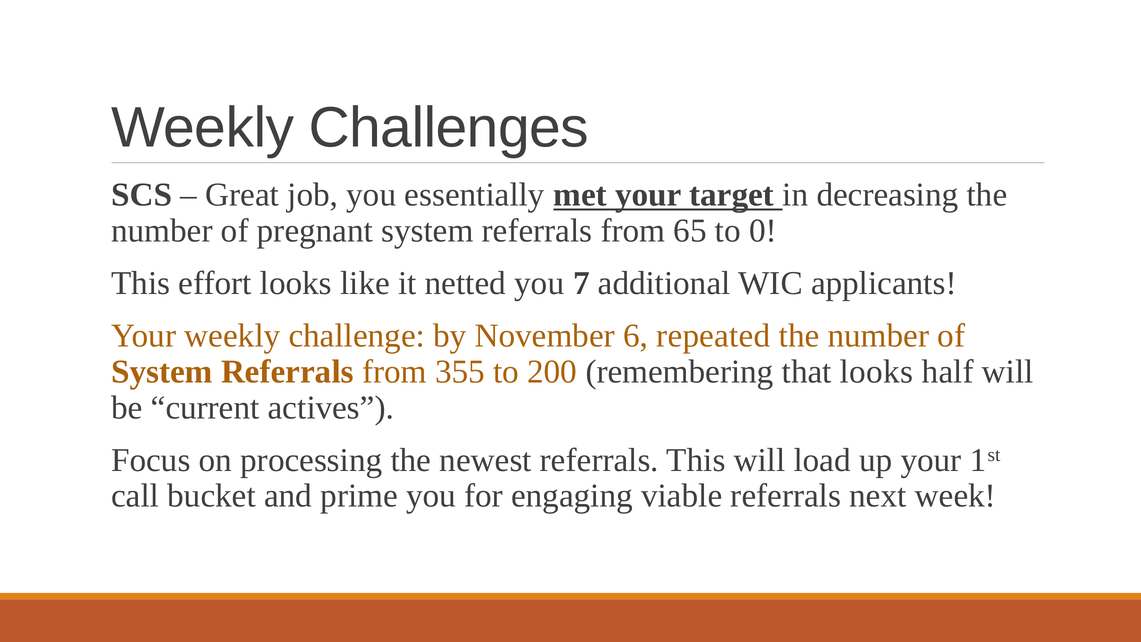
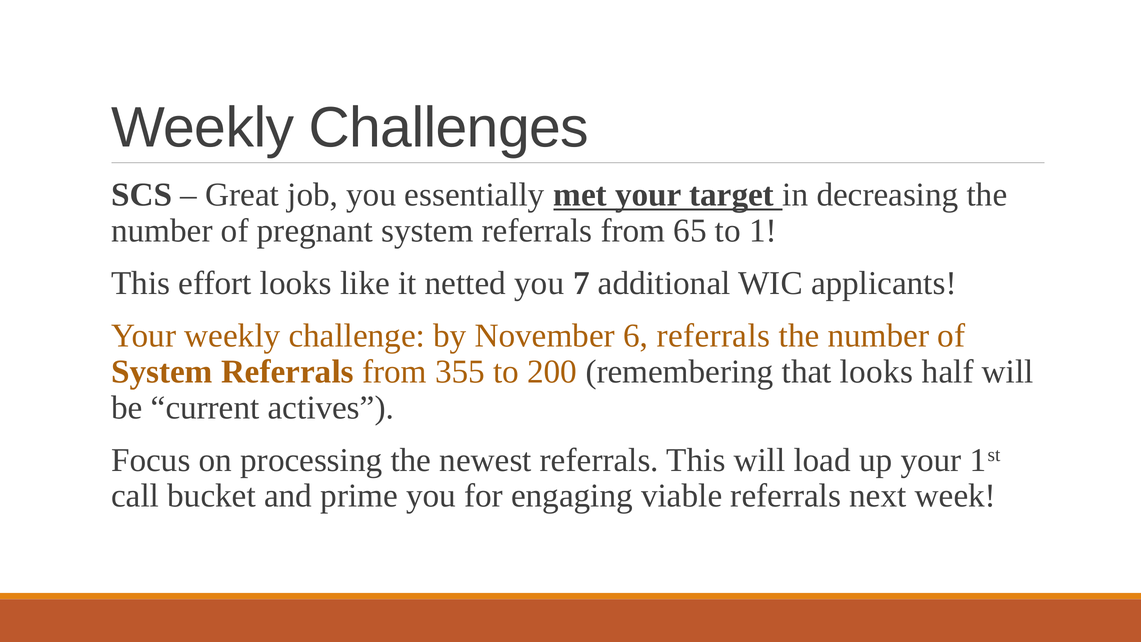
0: 0 -> 1
6 repeated: repeated -> referrals
